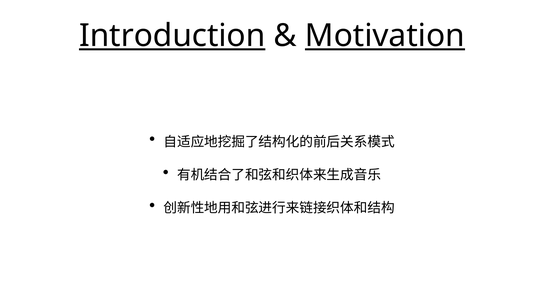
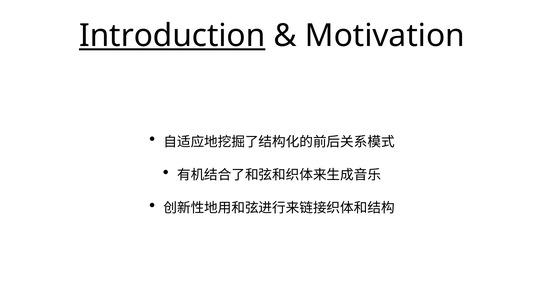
Motivation underline: present -> none
